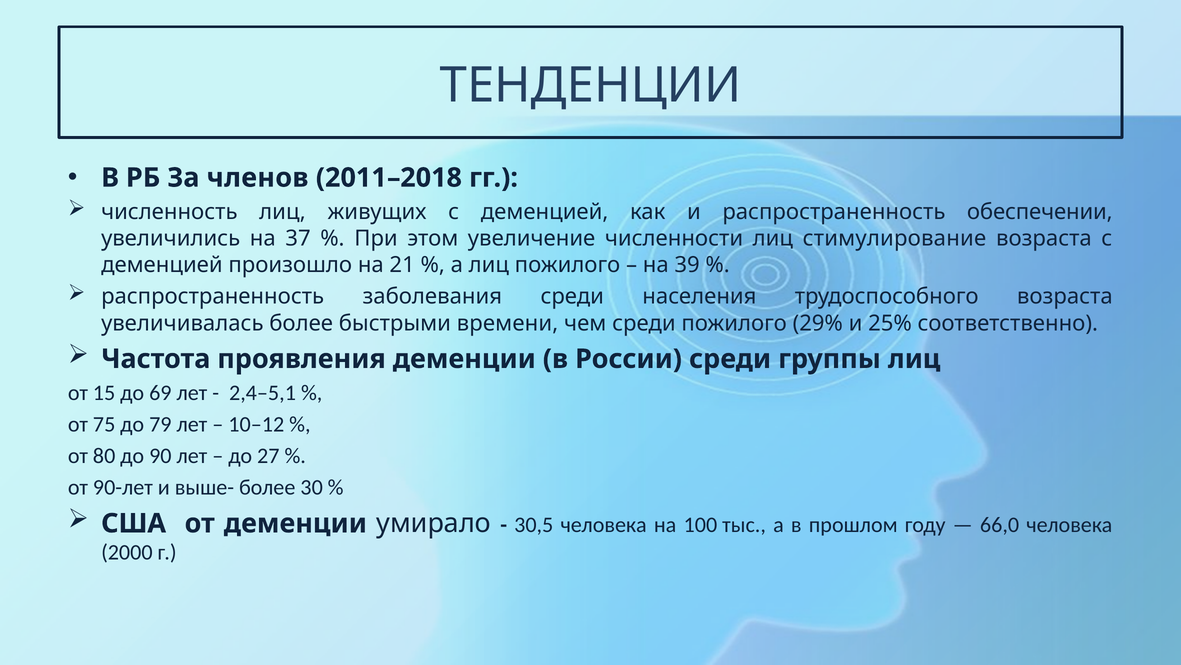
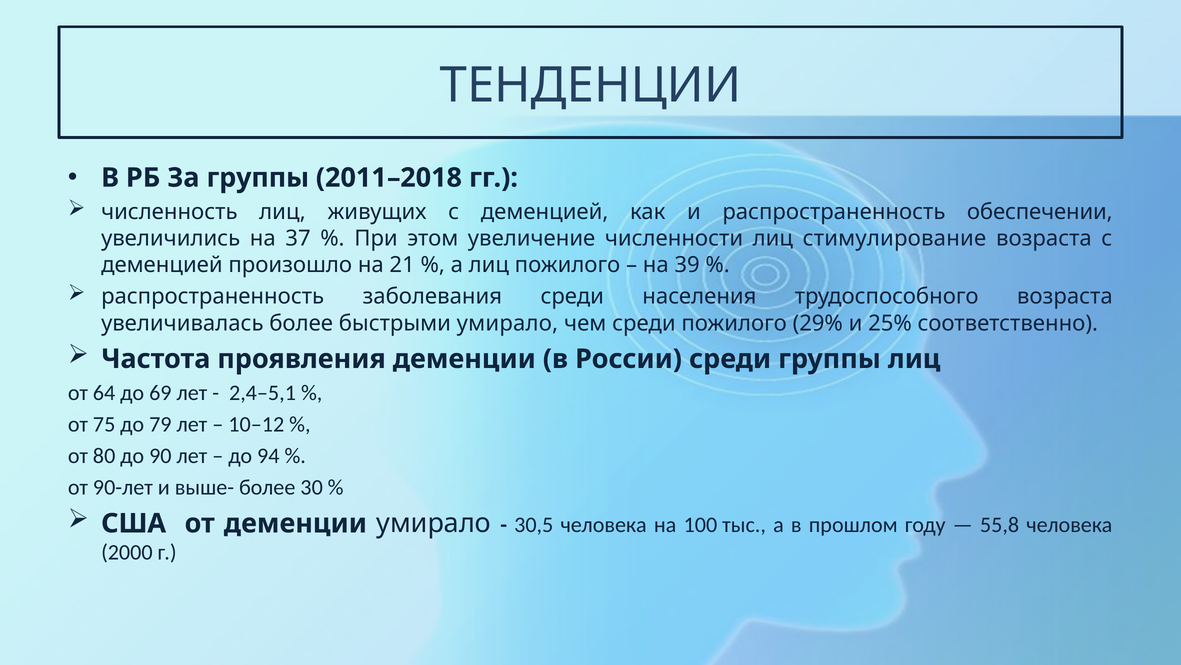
За членов: членов -> группы
быстрыми времени: времени -> умирало
15: 15 -> 64
27: 27 -> 94
66,0: 66,0 -> 55,8
